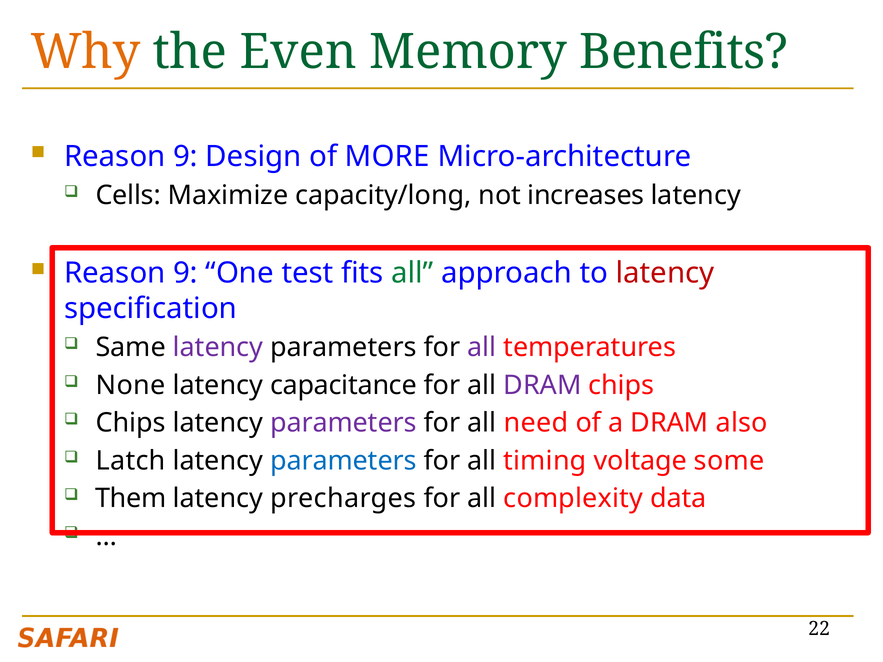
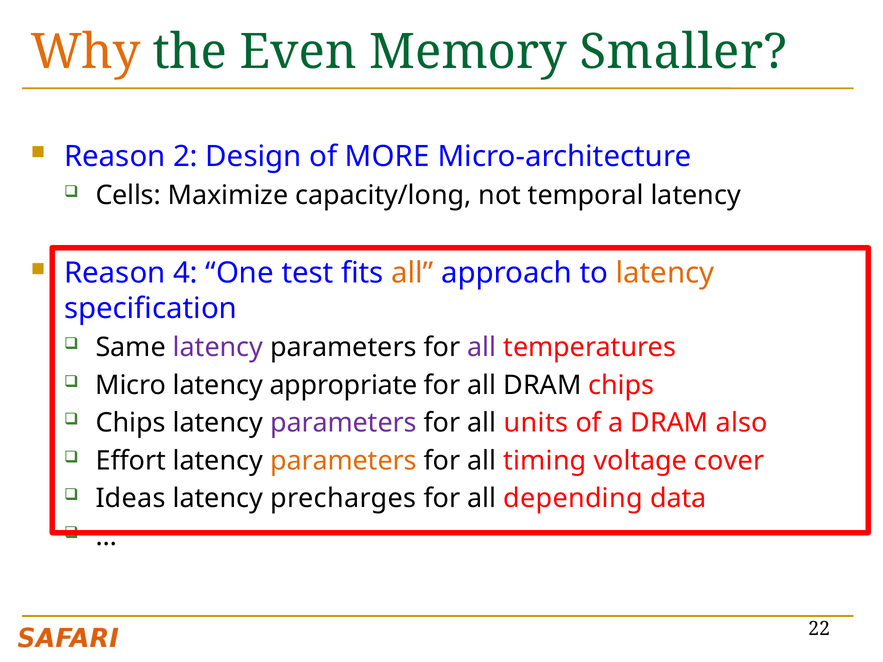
Benefits: Benefits -> Smaller
9 at (185, 157): 9 -> 2
increases: increases -> temporal
9 at (185, 273): 9 -> 4
all at (412, 273) colour: green -> orange
latency at (665, 273) colour: red -> orange
None: None -> Micro
capacitance: capacitance -> appropriate
DRAM at (542, 385) colour: purple -> black
need: need -> units
Latch: Latch -> Effort
parameters at (343, 461) colour: blue -> orange
some: some -> cover
Them: Them -> Ideas
complexity: complexity -> depending
